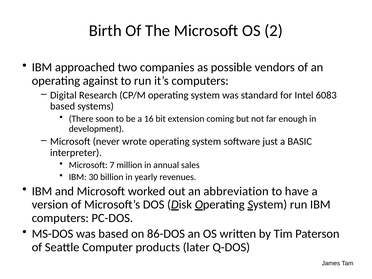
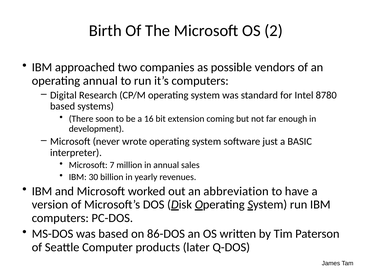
operating against: against -> annual
6083: 6083 -> 8780
